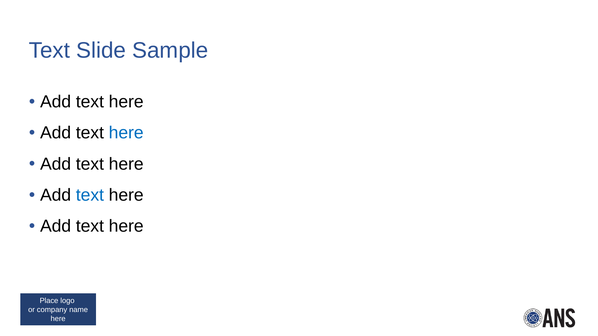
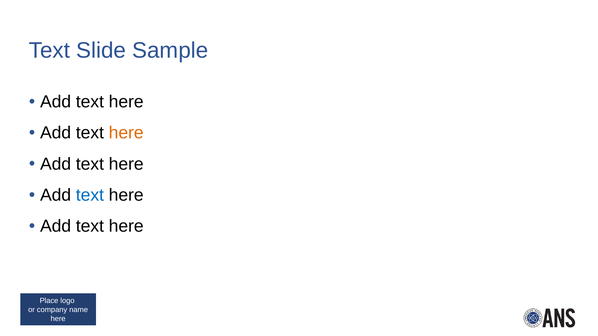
here at (126, 133) colour: blue -> orange
